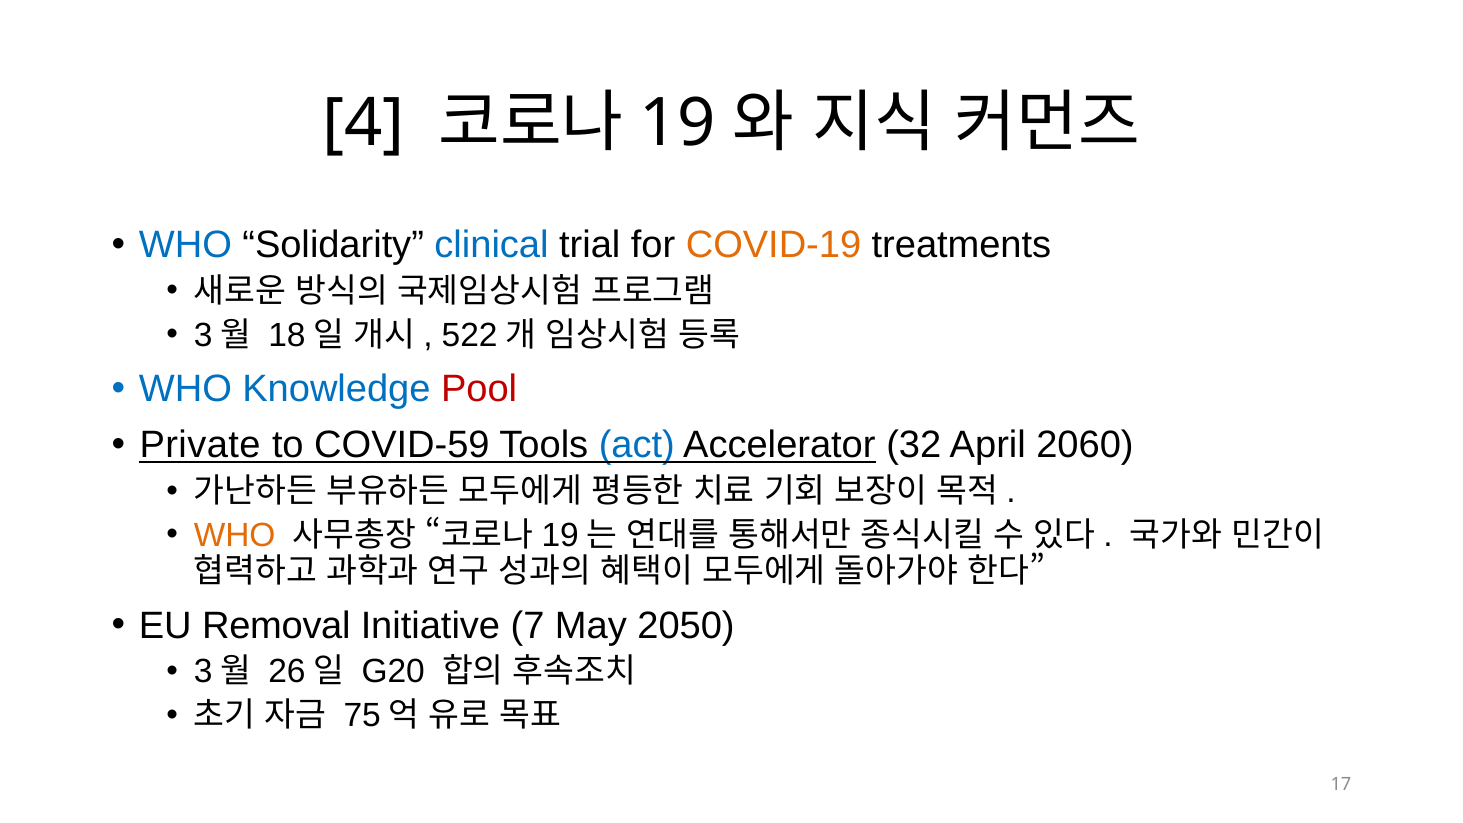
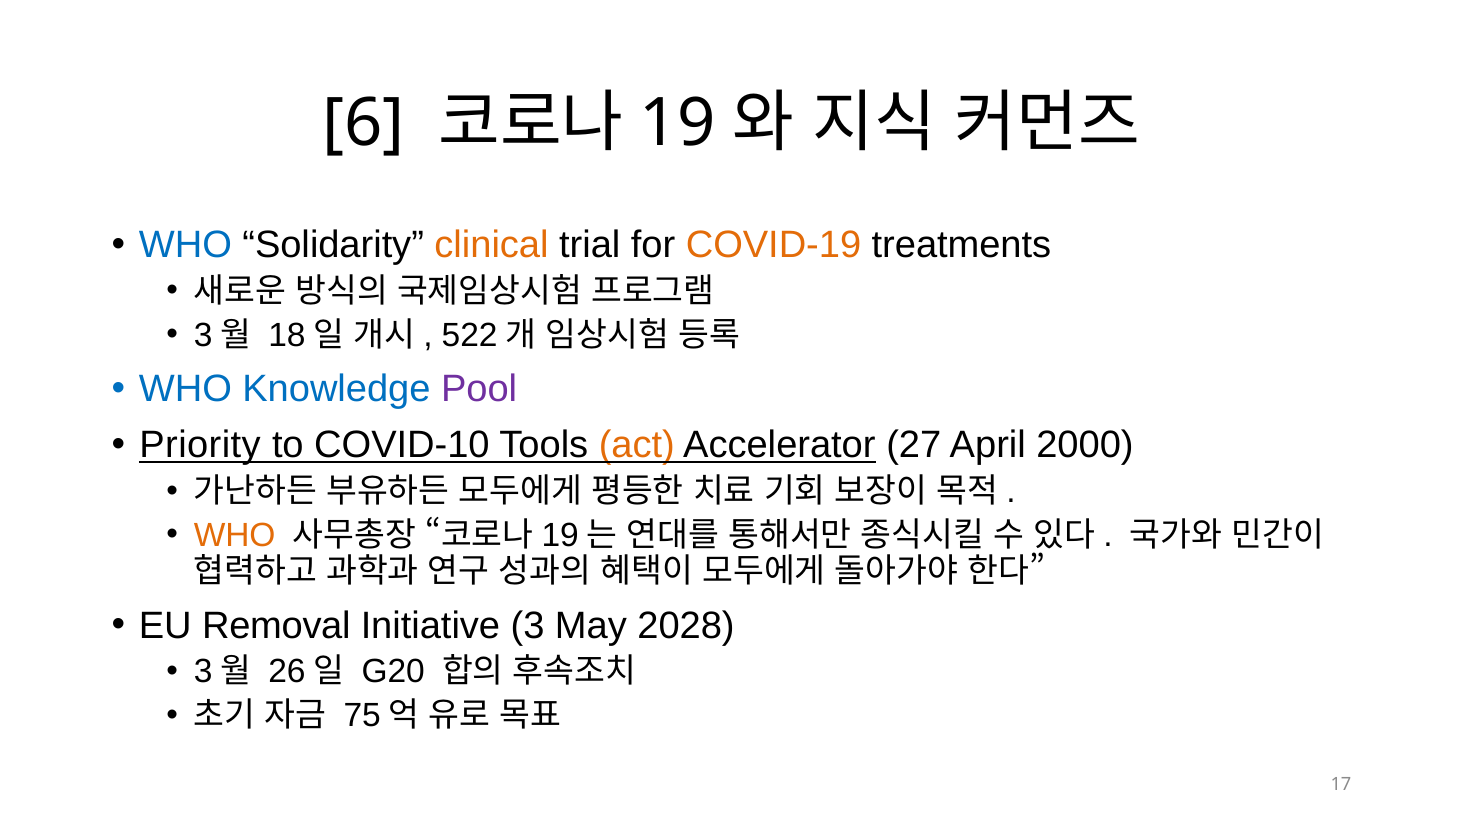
4: 4 -> 6
clinical colour: blue -> orange
Pool colour: red -> purple
Private: Private -> Priority
COVID-59: COVID-59 -> COVID-10
act colour: blue -> orange
32: 32 -> 27
2060: 2060 -> 2000
7: 7 -> 3
2050: 2050 -> 2028
